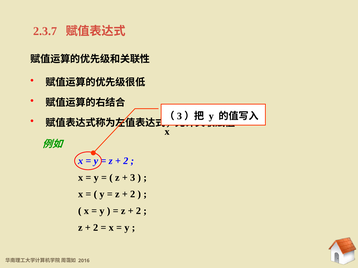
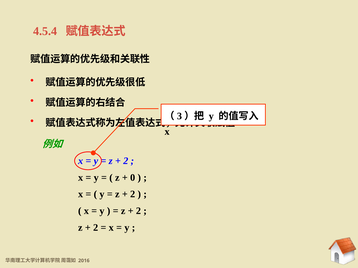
2.3.7: 2.3.7 -> 4.5.4
3: 3 -> 0
